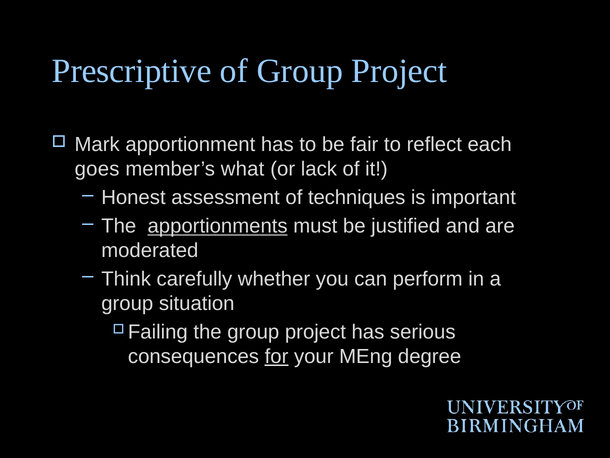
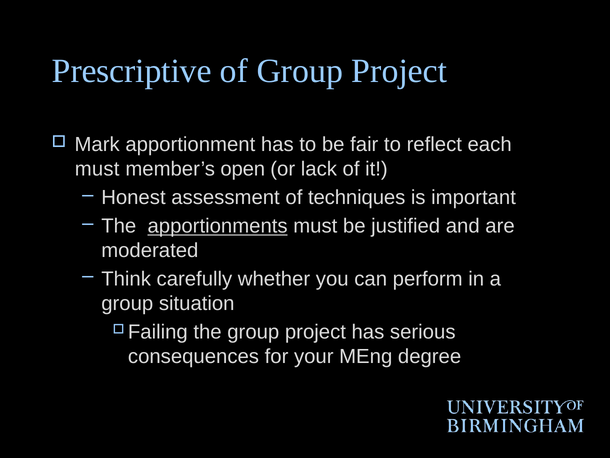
goes at (97, 169): goes -> must
what: what -> open
for underline: present -> none
